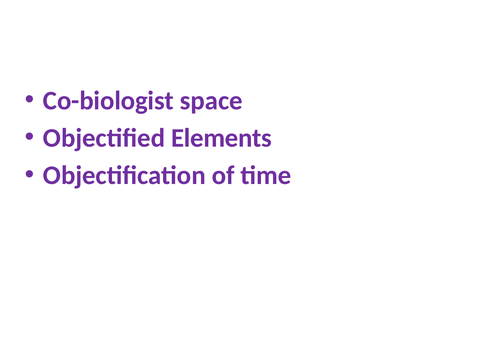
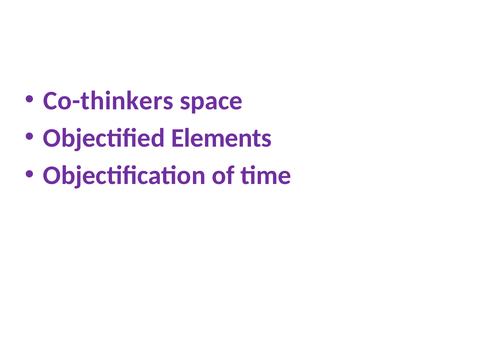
Co-biologist: Co-biologist -> Co-thinkers
